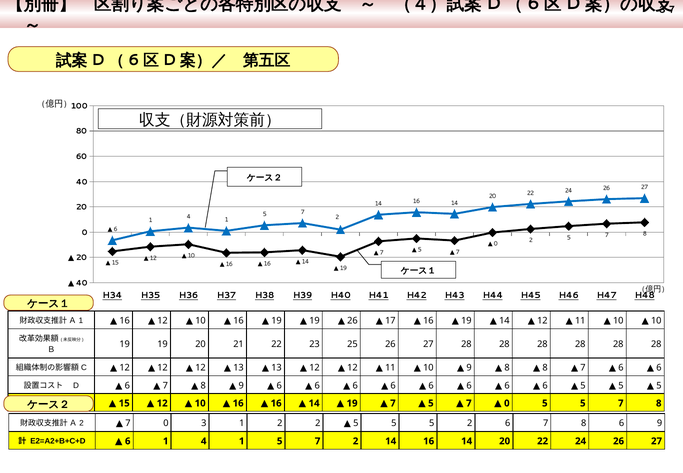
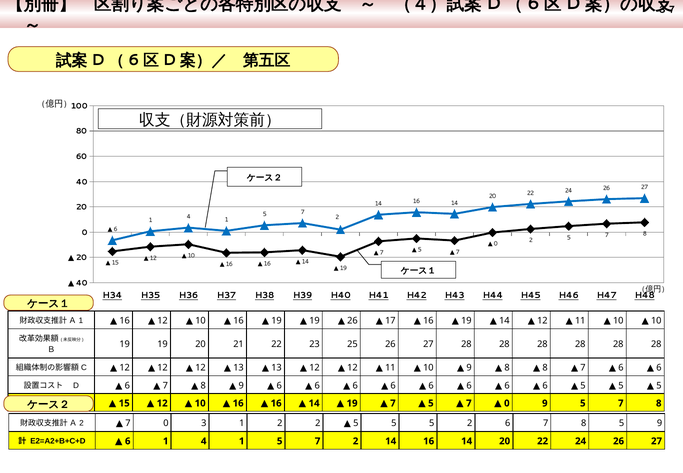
0 5: 5 -> 9
8 6: 6 -> 5
